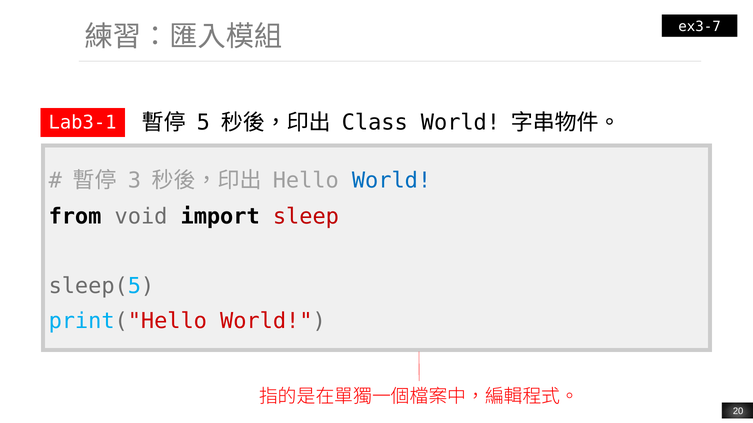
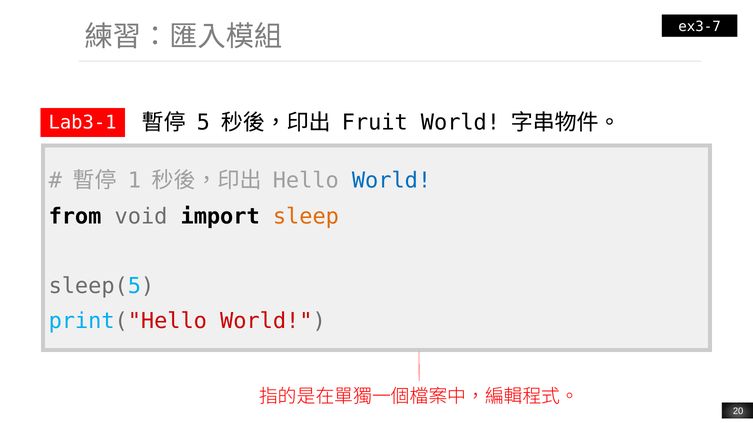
Class: Class -> Fruit
3: 3 -> 1
sleep colour: red -> orange
